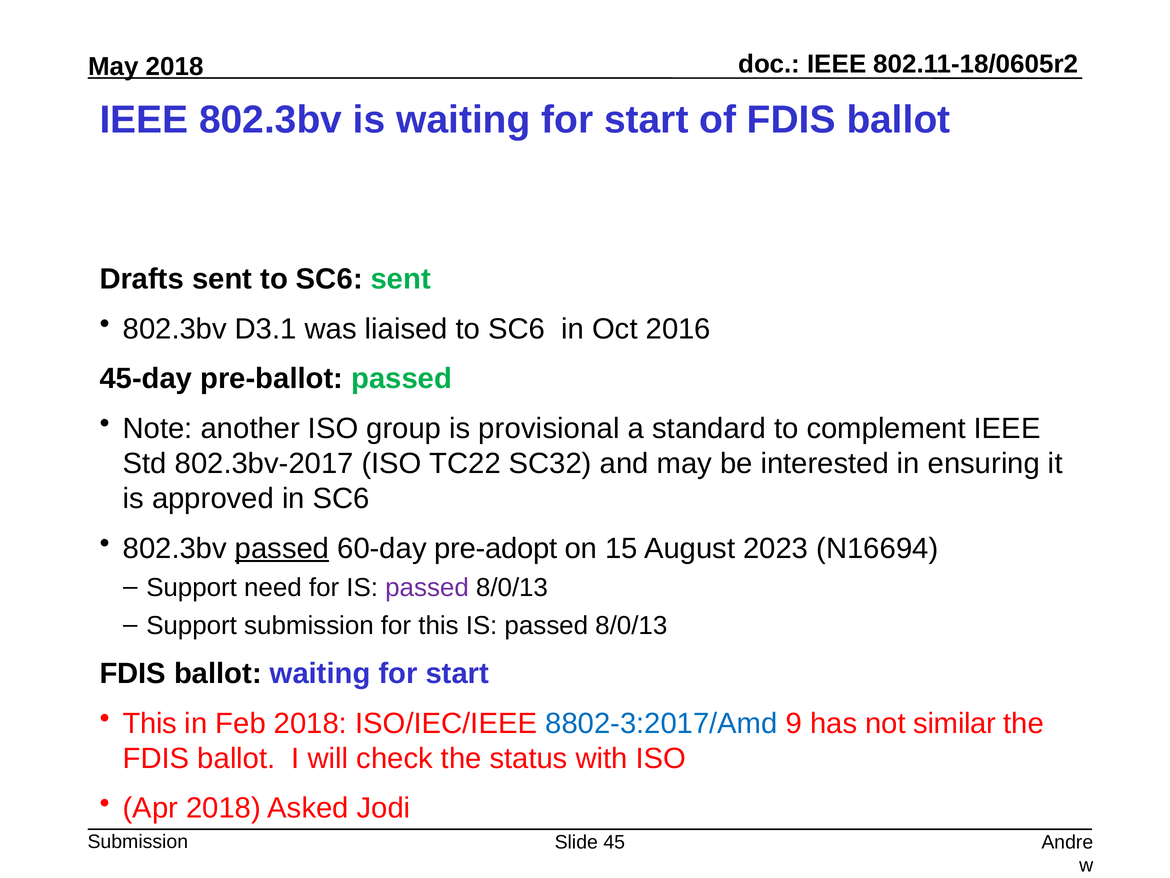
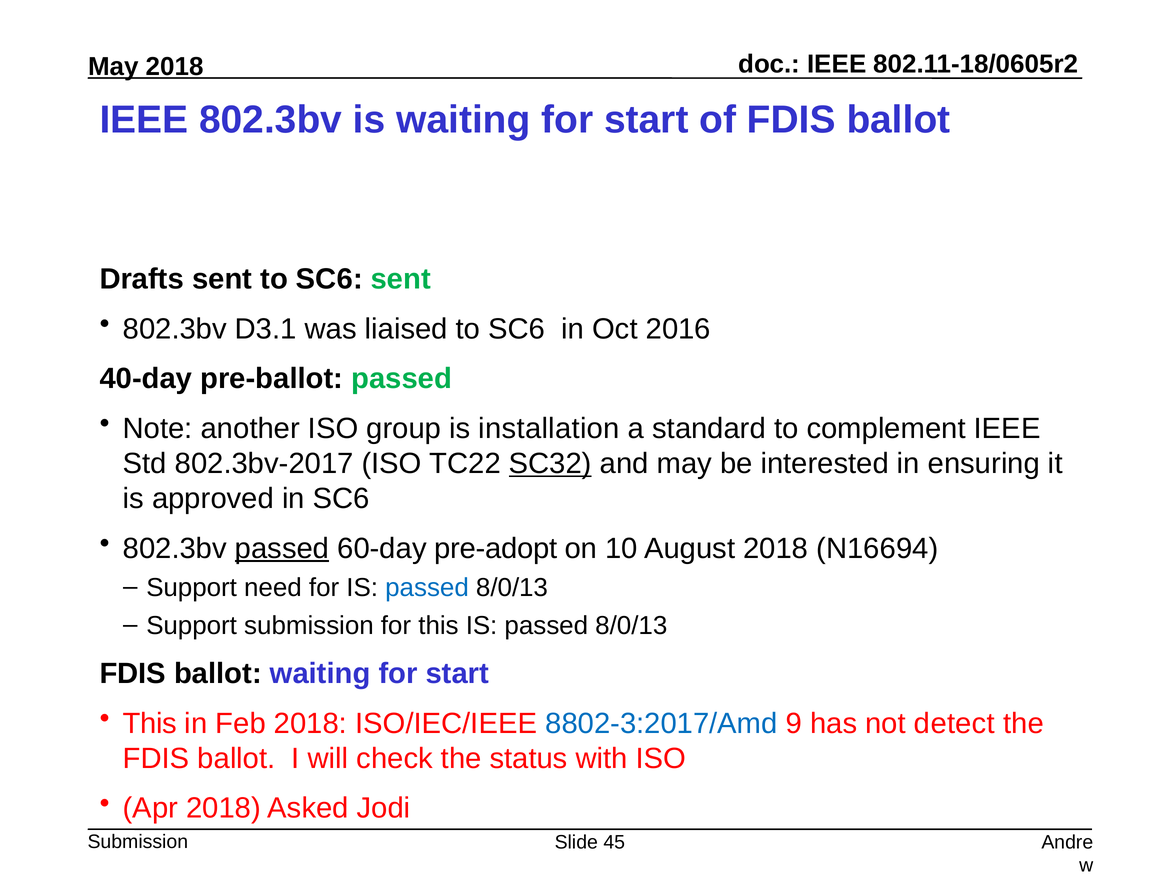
45-day: 45-day -> 40-day
provisional: provisional -> installation
SC32 underline: none -> present
15: 15 -> 10
August 2023: 2023 -> 2018
passed at (427, 588) colour: purple -> blue
similar: similar -> detect
